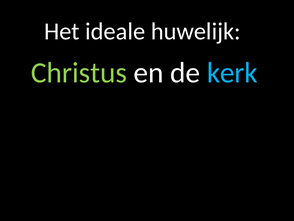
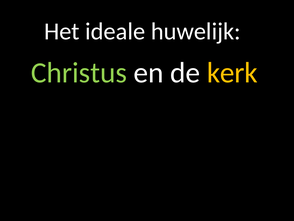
kerk colour: light blue -> yellow
